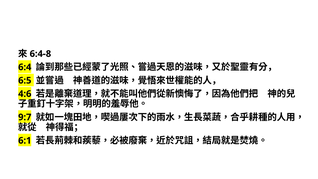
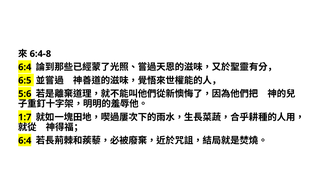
4:6: 4:6 -> 5:6
9:7: 9:7 -> 1:7
6:1 at (25, 140): 6:1 -> 6:4
